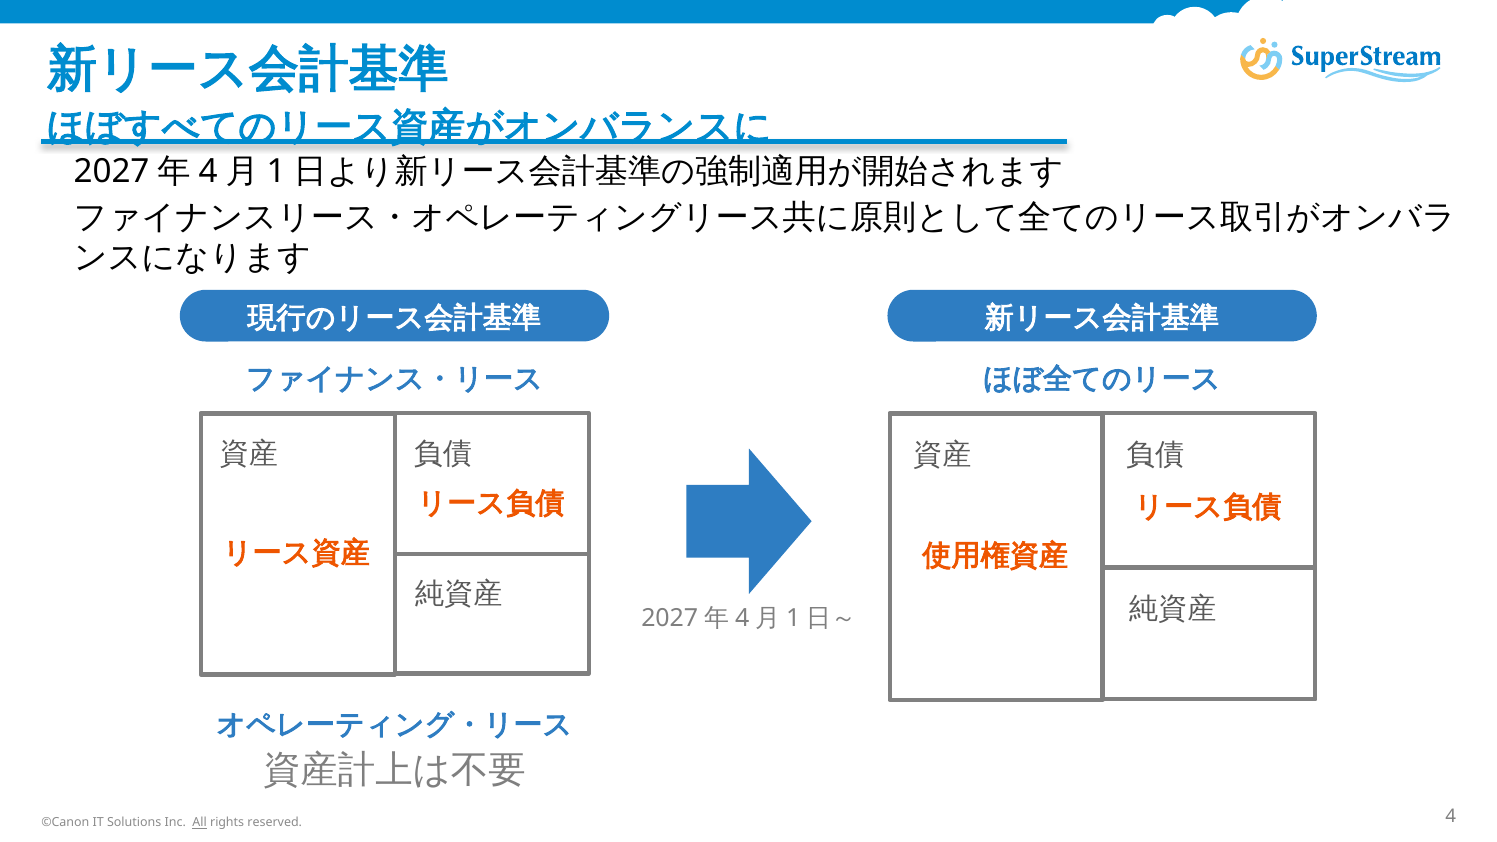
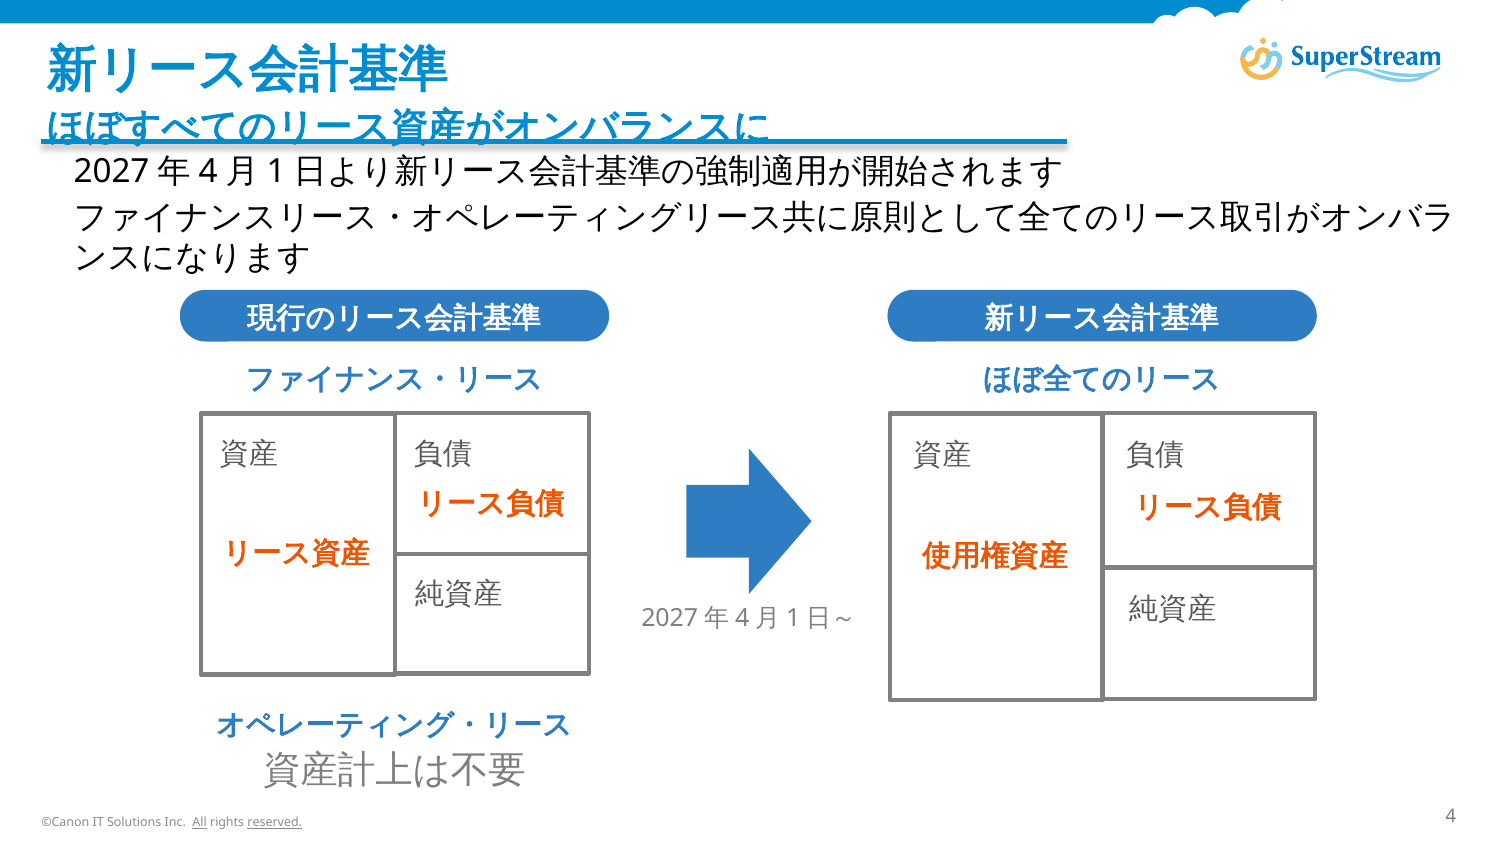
reserved underline: none -> present
